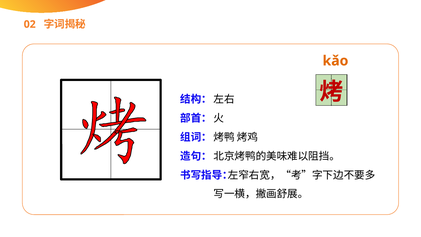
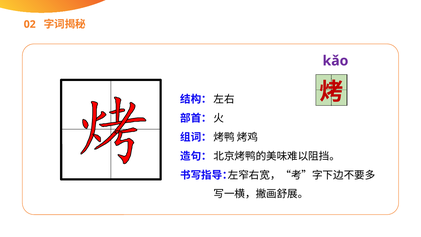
kǎo colour: orange -> purple
